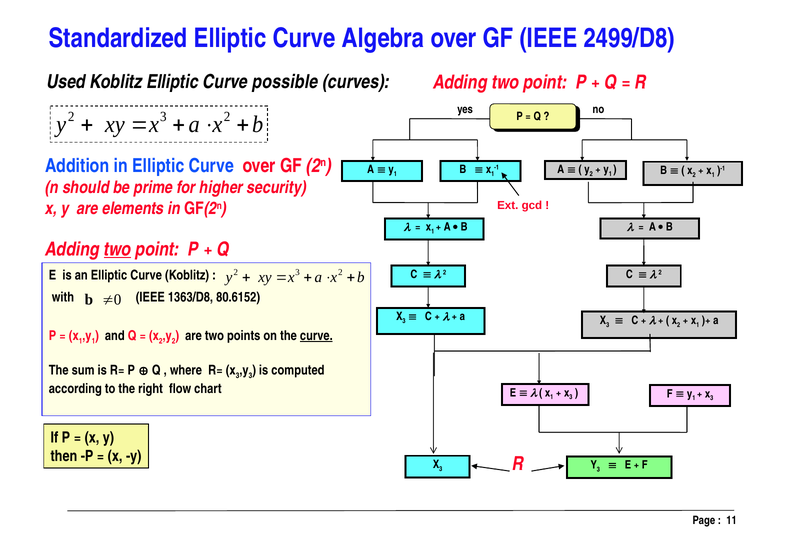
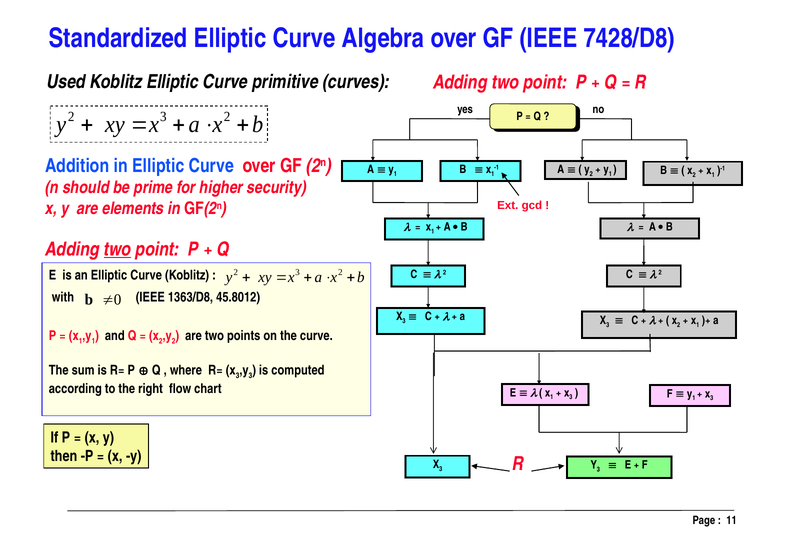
2499/D8: 2499/D8 -> 7428/D8
possible: possible -> primitive
80.6152: 80.6152 -> 45.8012
curve at (316, 336) underline: present -> none
